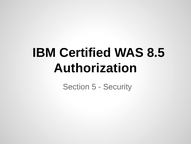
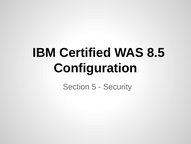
Authorization: Authorization -> Configuration
